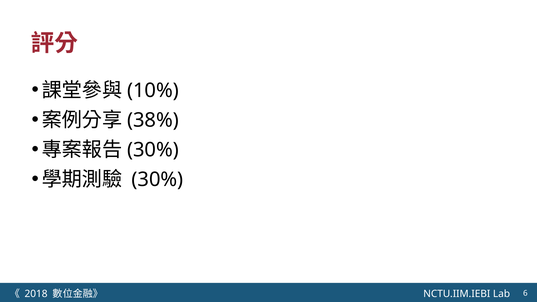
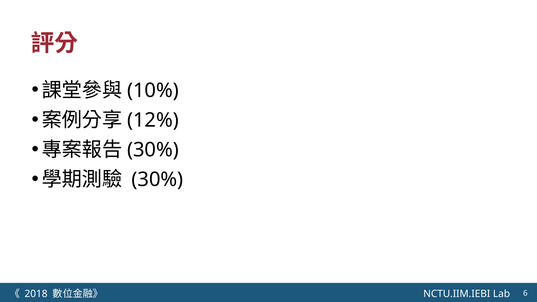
38%: 38% -> 12%
